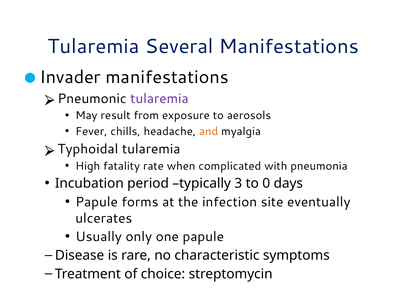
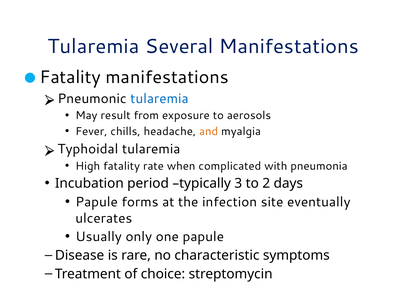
Invader at (70, 77): Invader -> Fatality
tularemia at (159, 99) colour: purple -> blue
0: 0 -> 2
